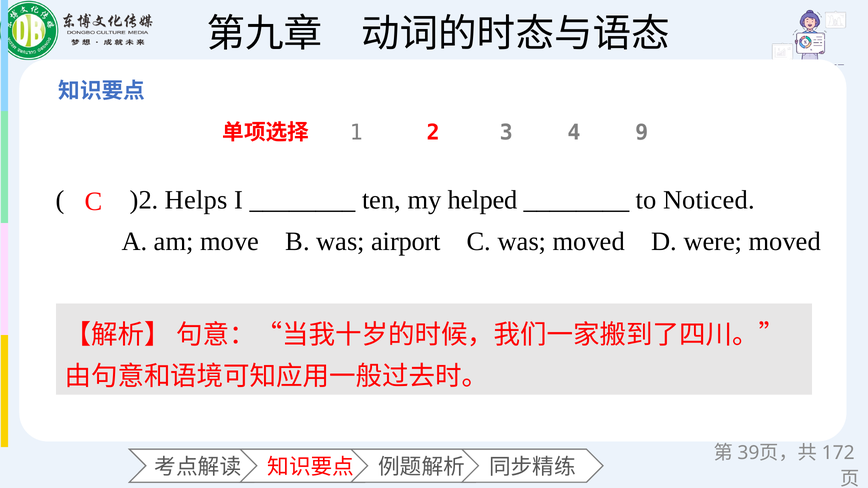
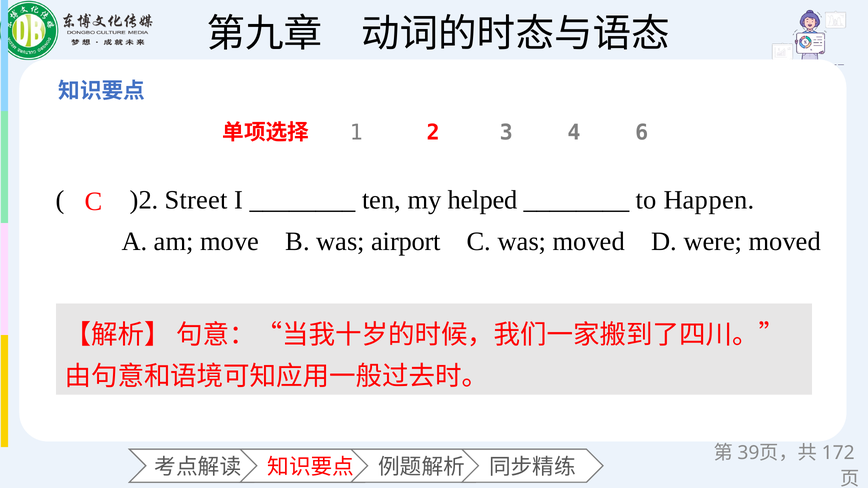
9: 9 -> 6
Helps: Helps -> Street
Noticed: Noticed -> Happen
